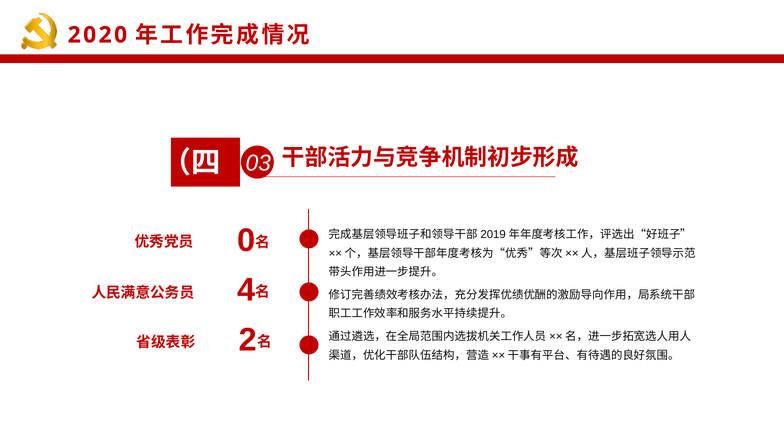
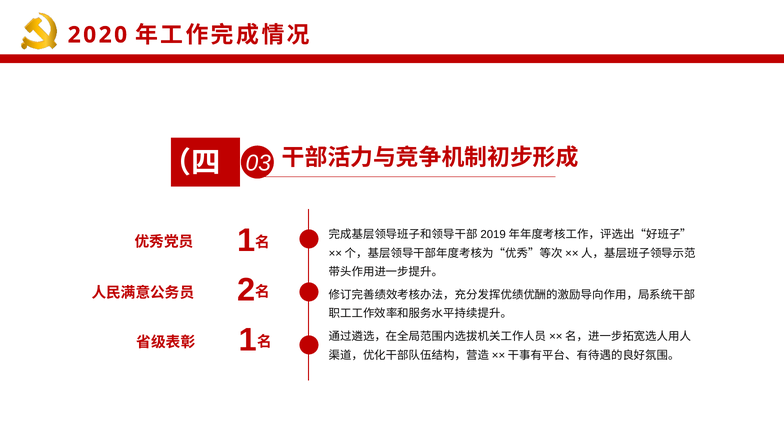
0 at (246, 240): 0 -> 1
4: 4 -> 2
2 at (248, 340): 2 -> 1
